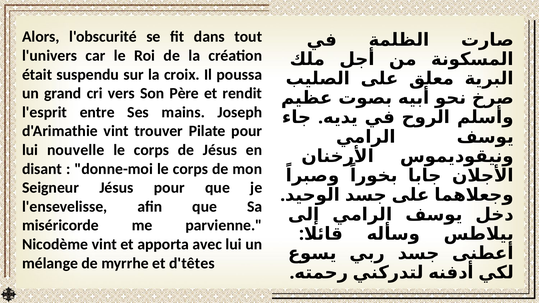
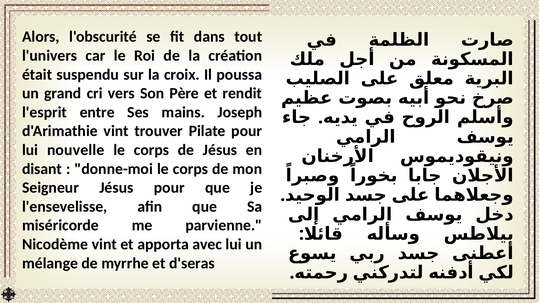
d'têtes: d'têtes -> d'seras
